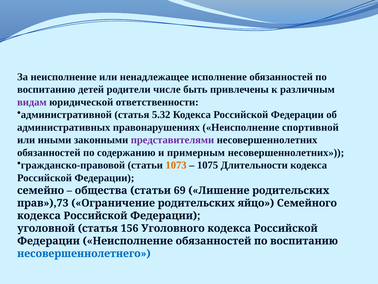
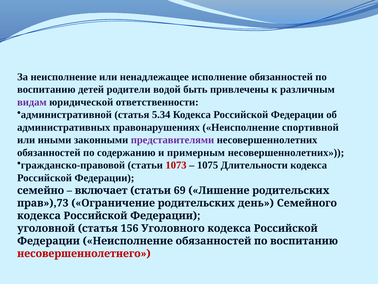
числе: числе -> водой
5.32: 5.32 -> 5.34
1073 colour: orange -> red
общества: общества -> включает
яйцо: яйцо -> день
несовершеннолетнего colour: blue -> red
